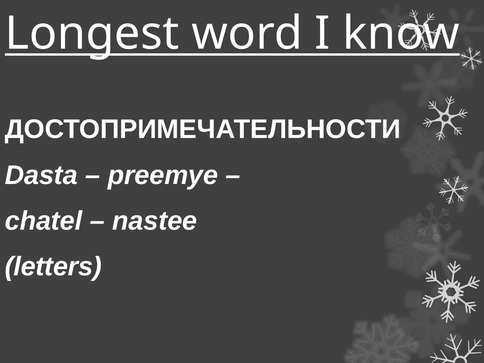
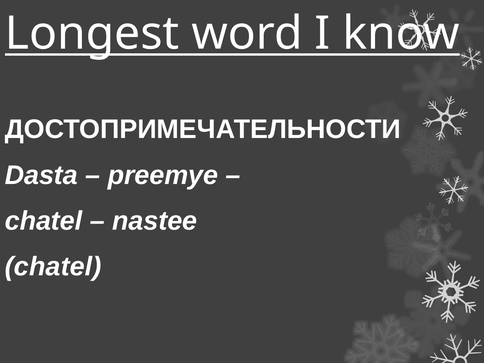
letters at (53, 267): letters -> chatel
